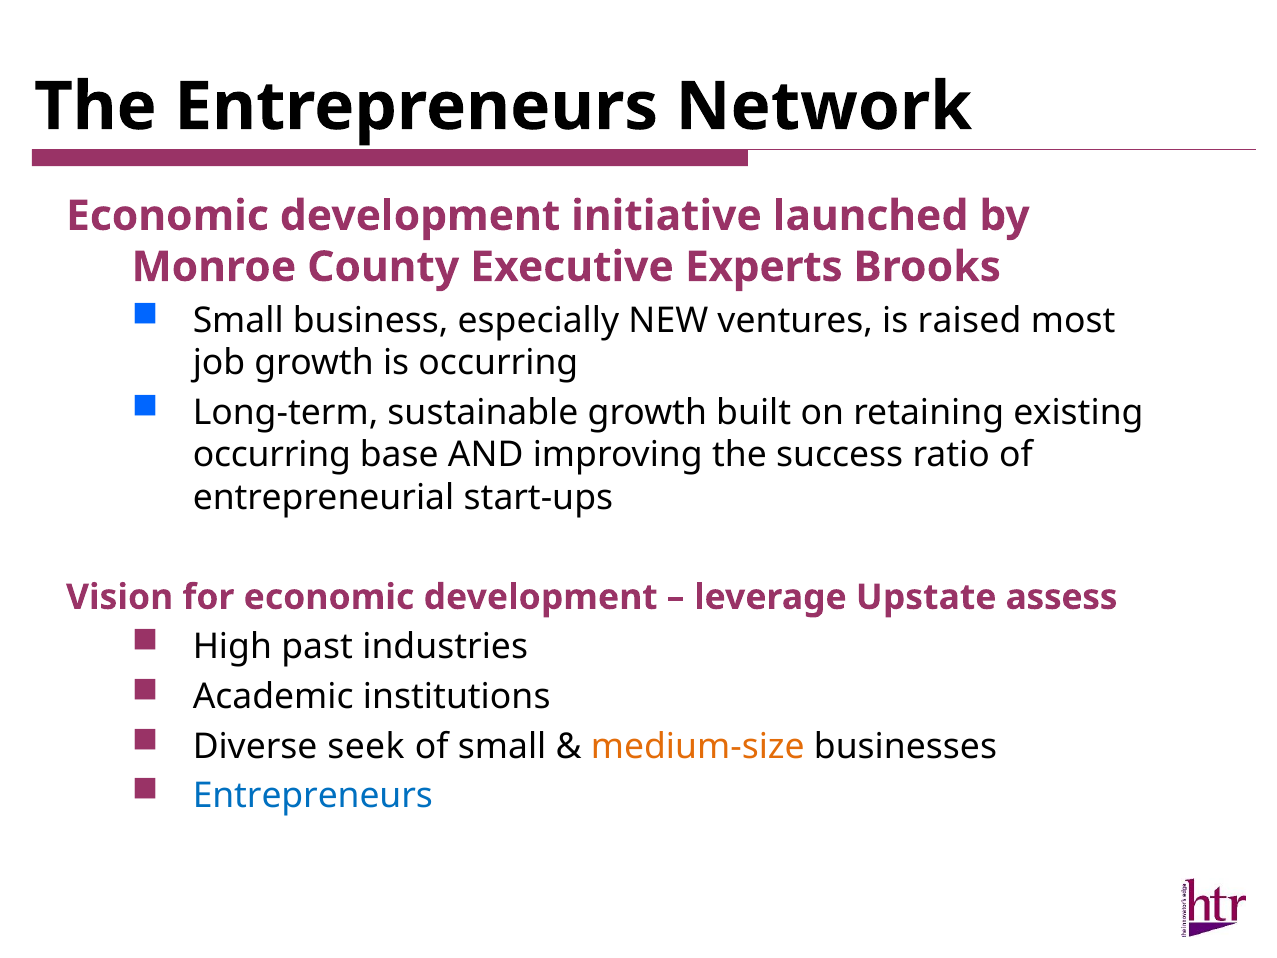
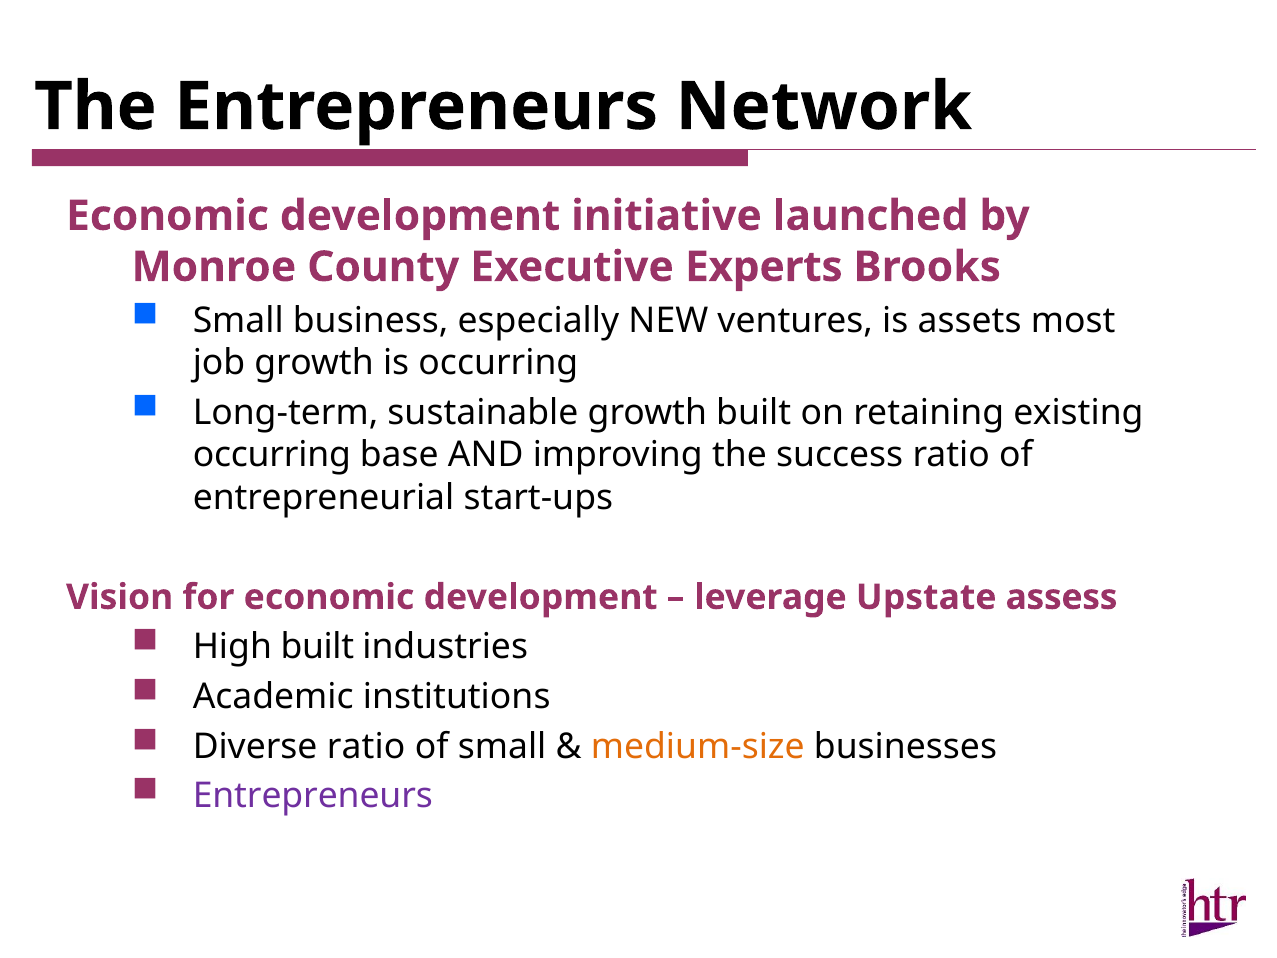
raised: raised -> assets
High past: past -> built
Diverse seek: seek -> ratio
Entrepreneurs at (313, 796) colour: blue -> purple
